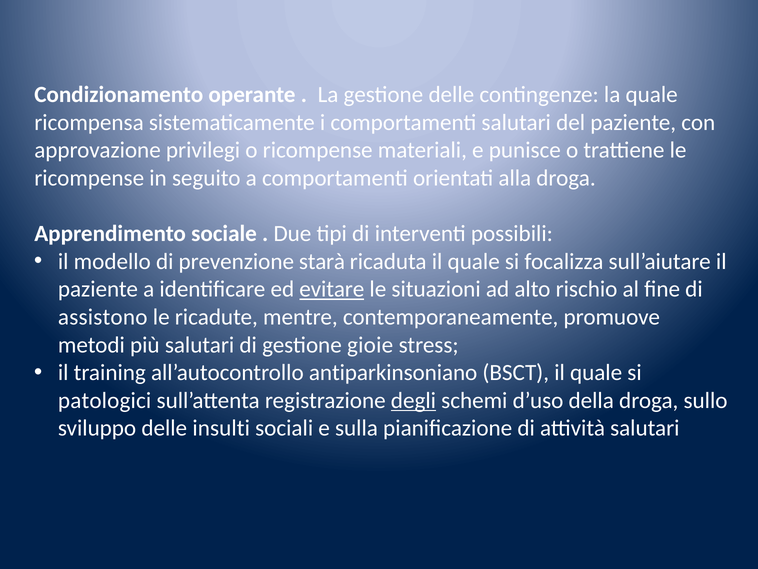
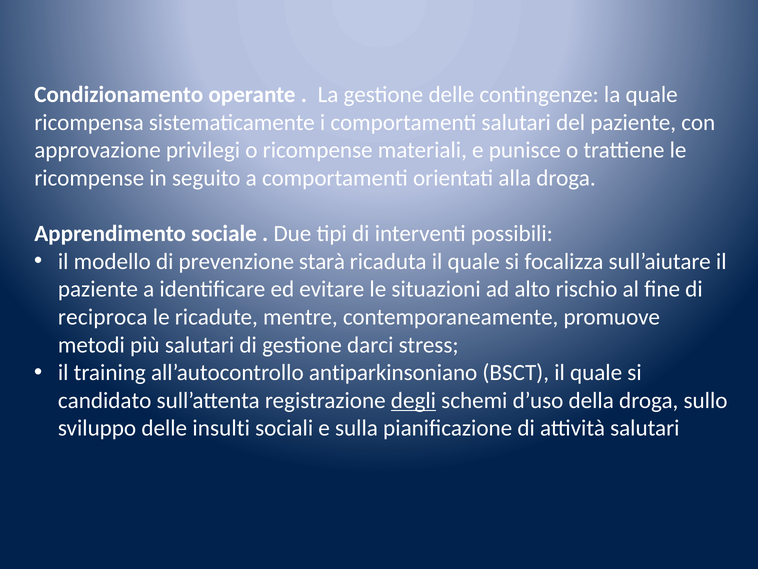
evitare underline: present -> none
assistono: assistono -> reciproca
gioie: gioie -> darci
patologici: patologici -> candidato
